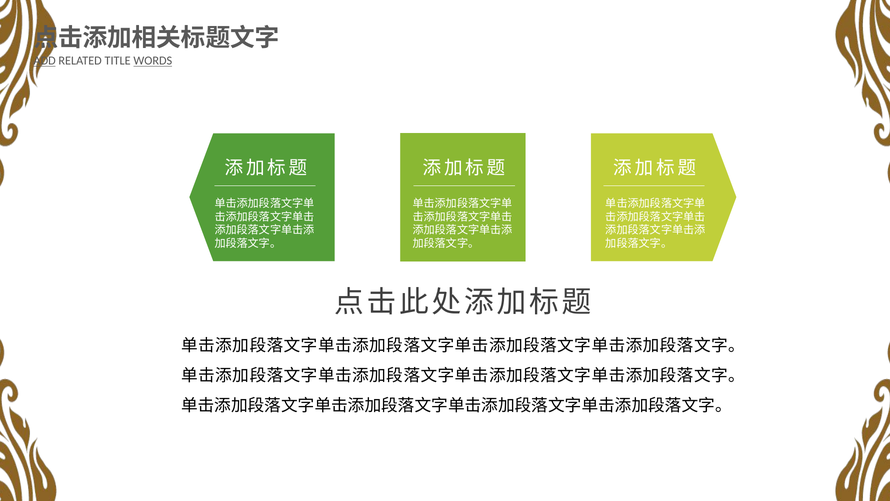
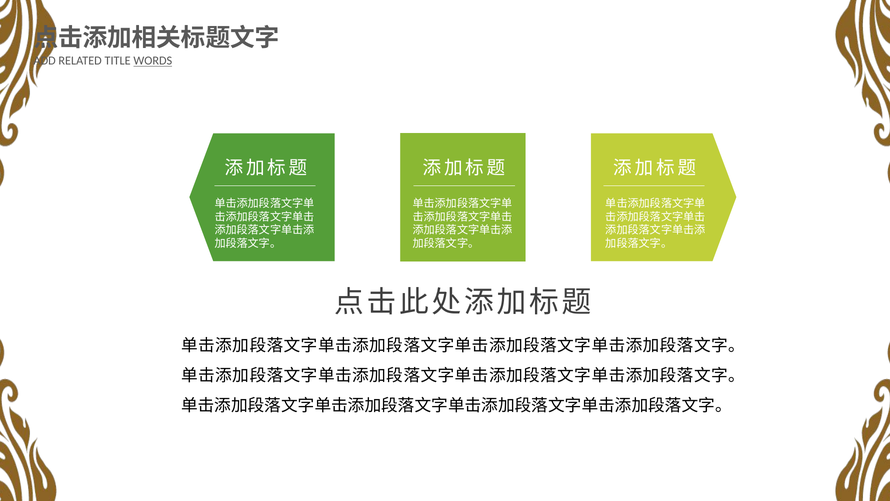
ADD underline: present -> none
